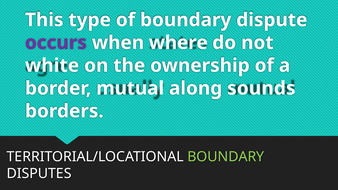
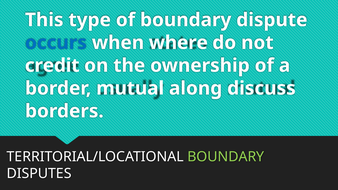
occurs colour: purple -> blue
white: white -> credit
sounds: sounds -> discuss
